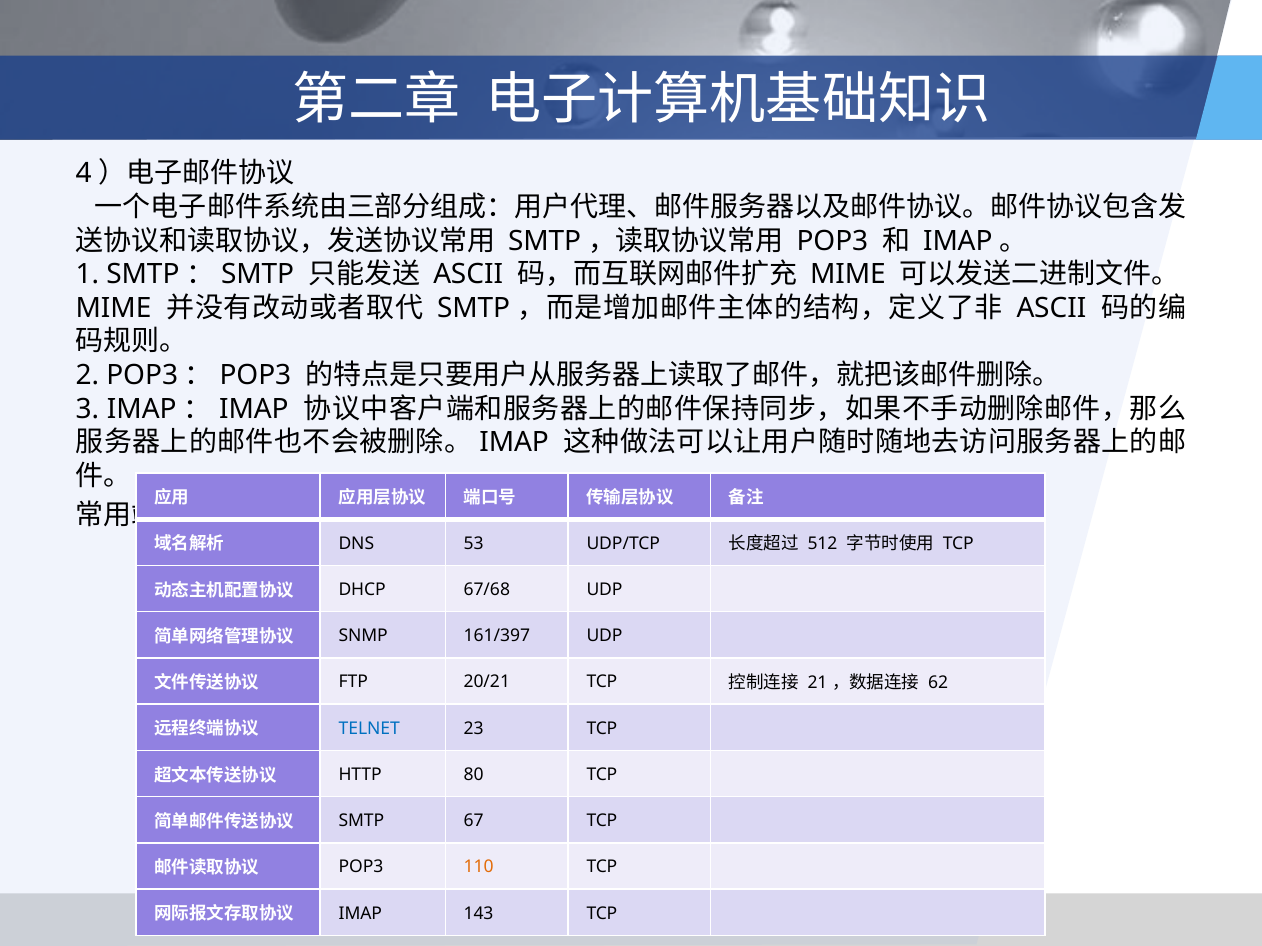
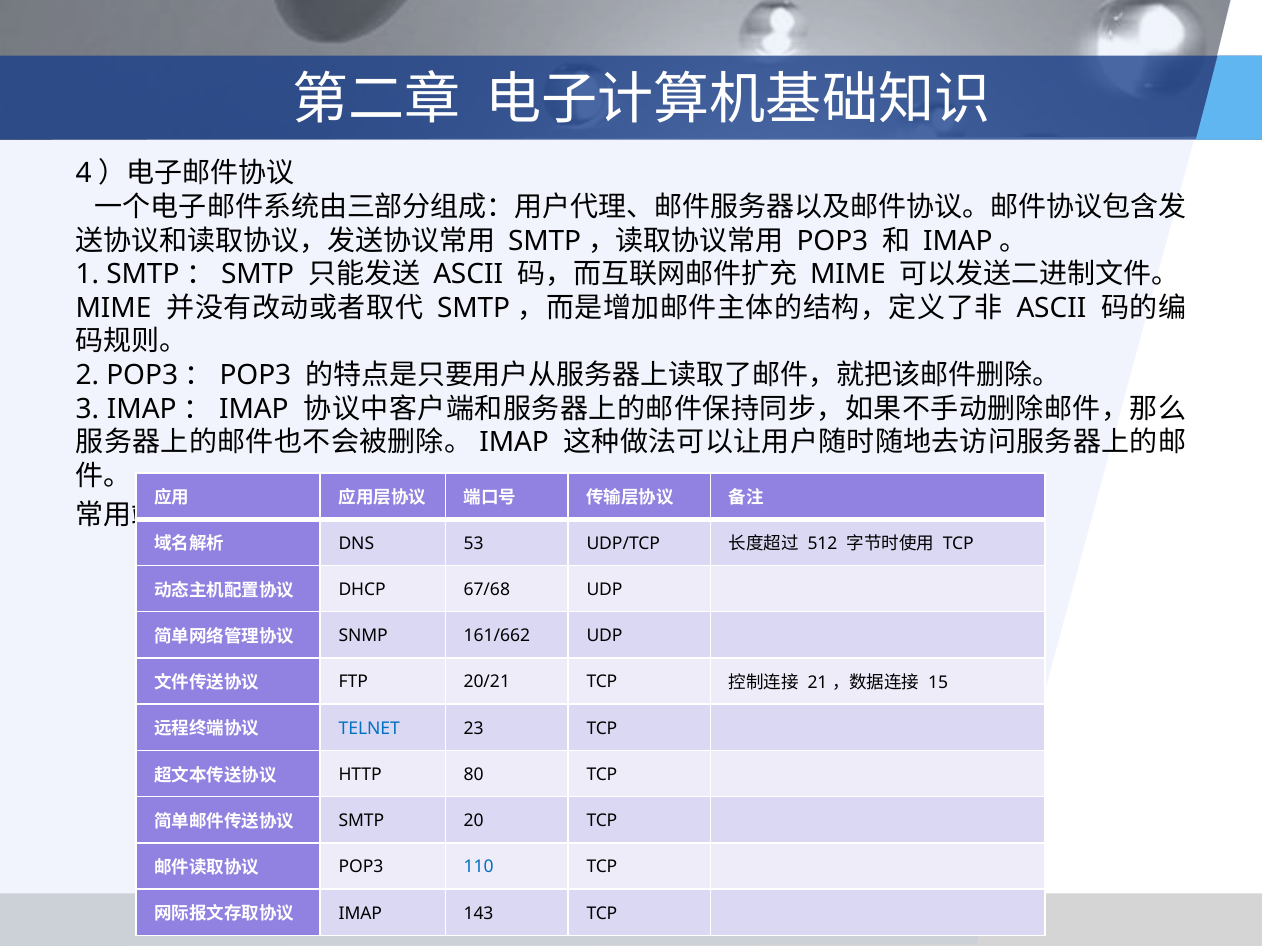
161/397: 161/397 -> 161/662
62: 62 -> 15
67: 67 -> 20
110 colour: orange -> blue
